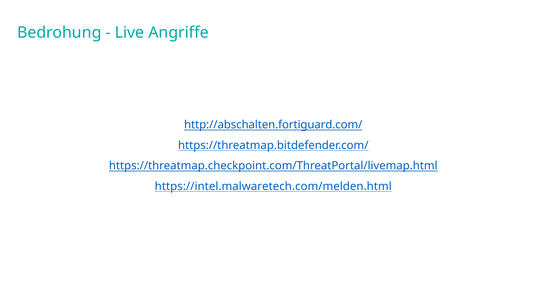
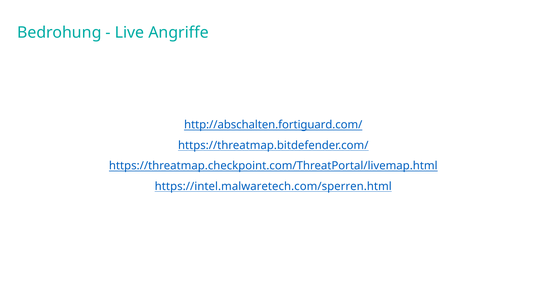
https://intel.malwaretech.com/melden.html: https://intel.malwaretech.com/melden.html -> https://intel.malwaretech.com/sperren.html
